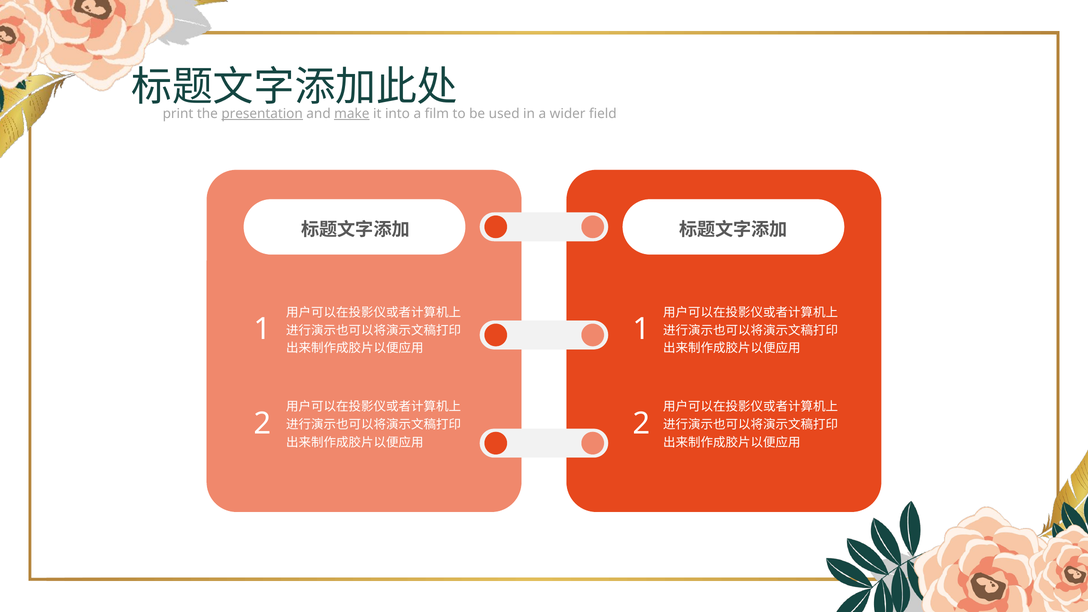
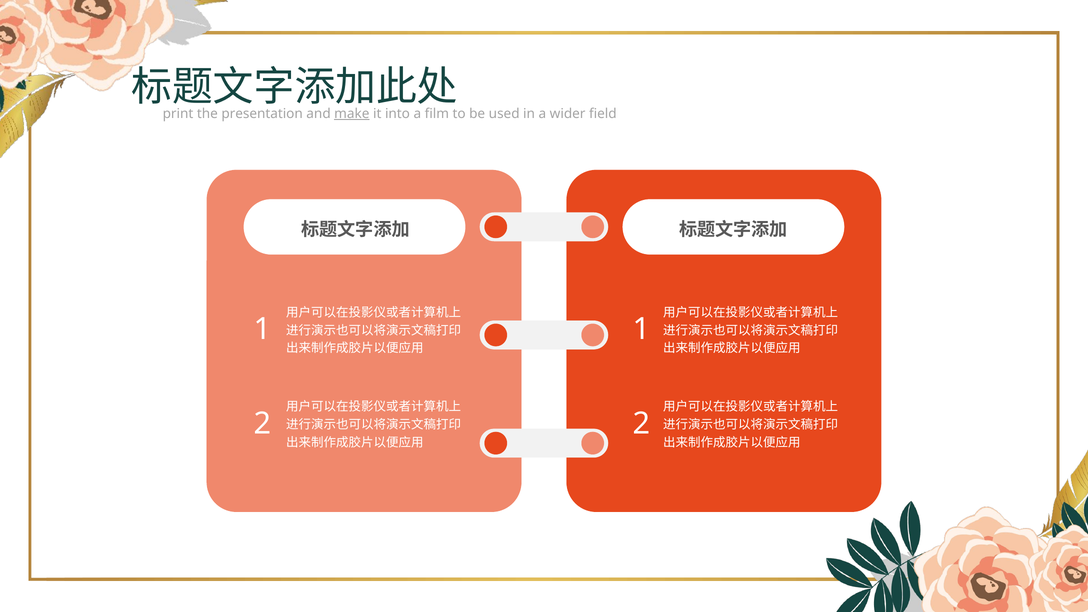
presentation underline: present -> none
